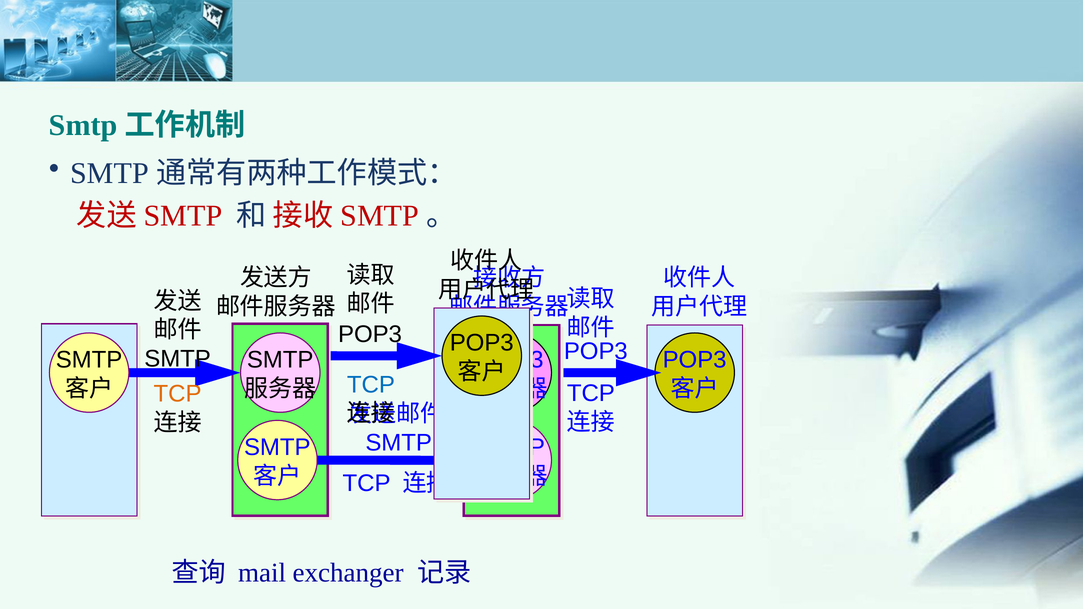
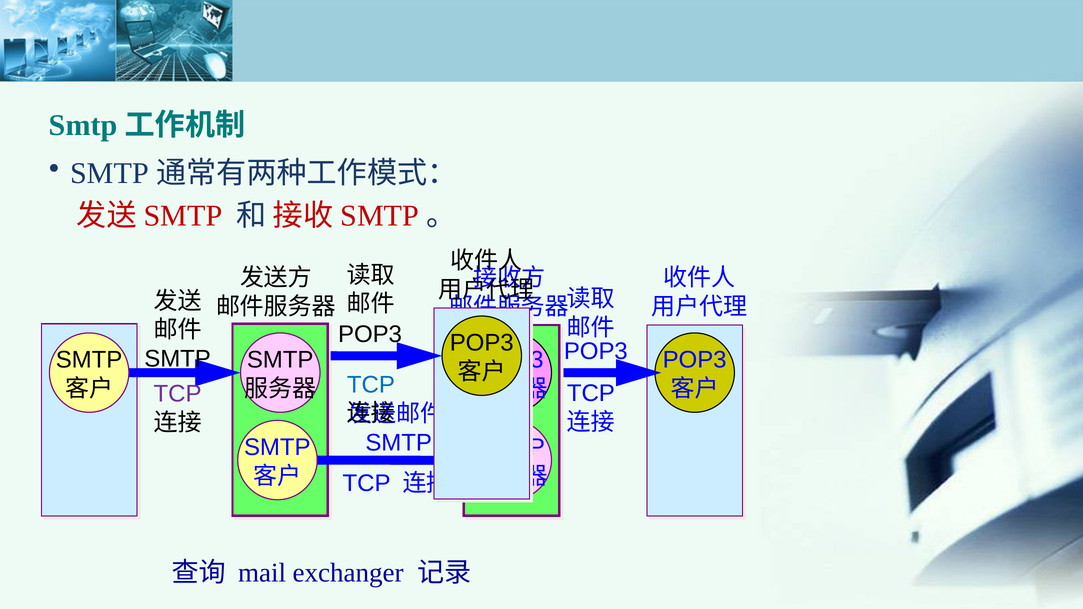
TCP at (178, 394) colour: orange -> purple
